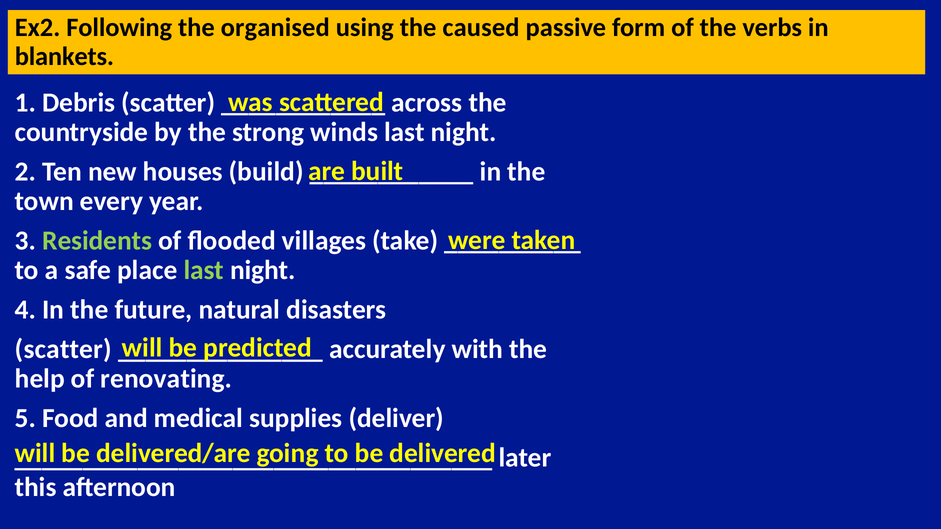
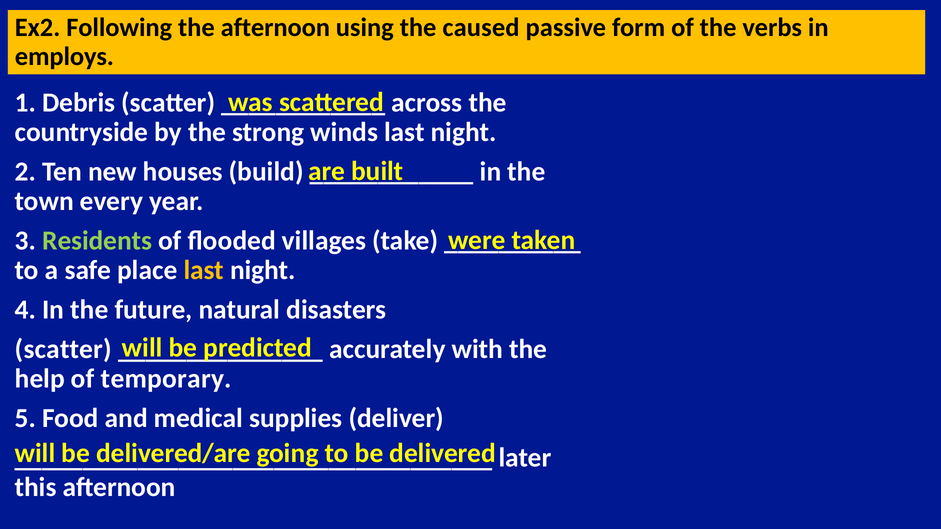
the organised: organised -> afternoon
blankets: blankets -> employs
last at (204, 270) colour: light green -> yellow
renovating: renovating -> temporary
